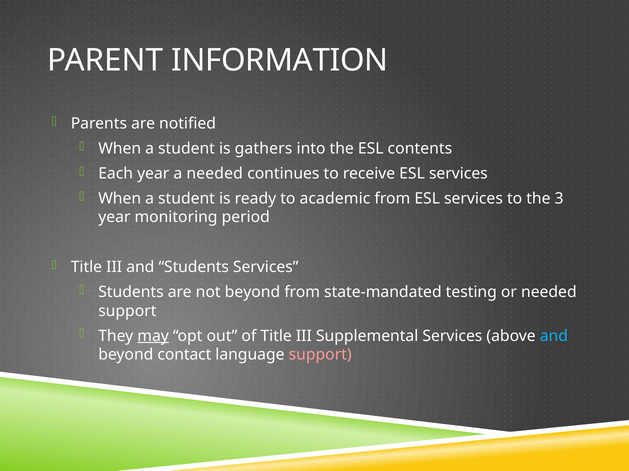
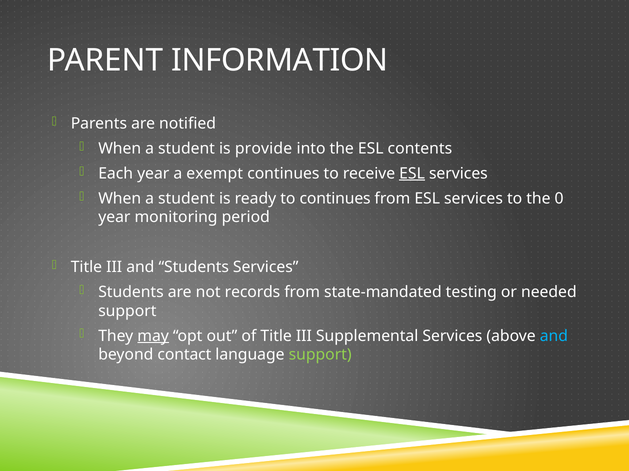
gathers: gathers -> provide
a needed: needed -> exempt
ESL at (412, 174) underline: none -> present
to academic: academic -> continues
3: 3 -> 0
not beyond: beyond -> records
support at (320, 355) colour: pink -> light green
